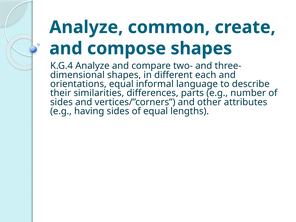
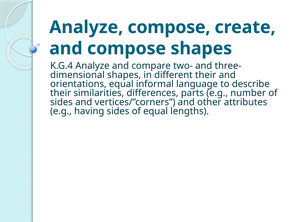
Analyze common: common -> compose
different each: each -> their
